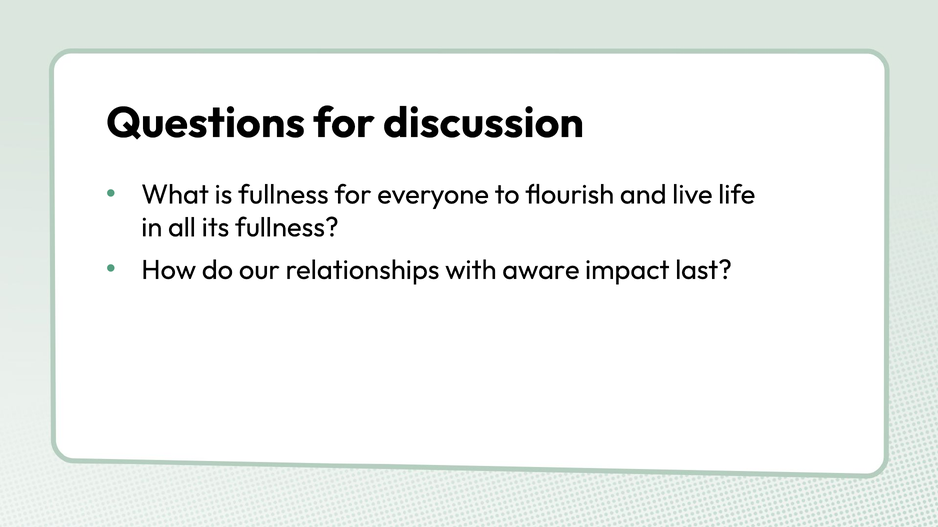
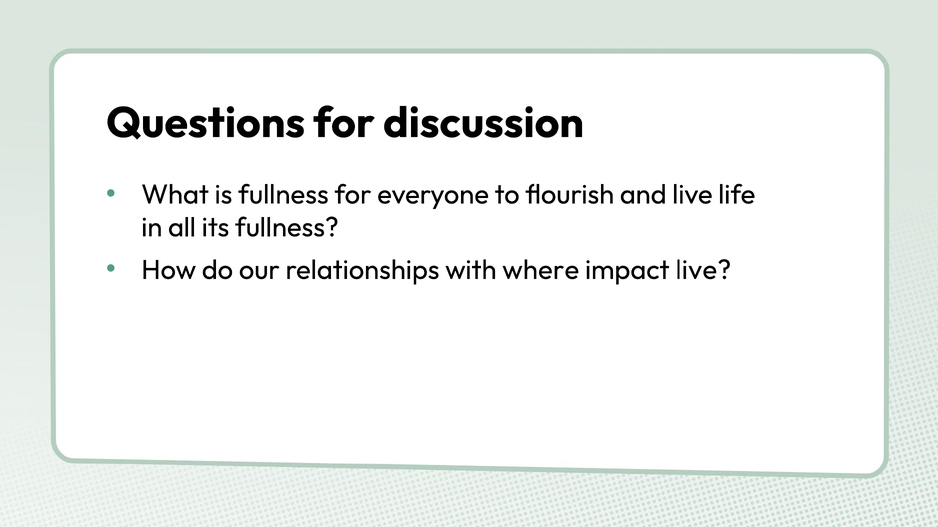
aware: aware -> where
impact last: last -> live
